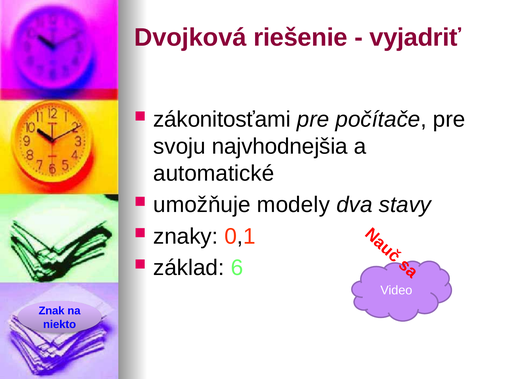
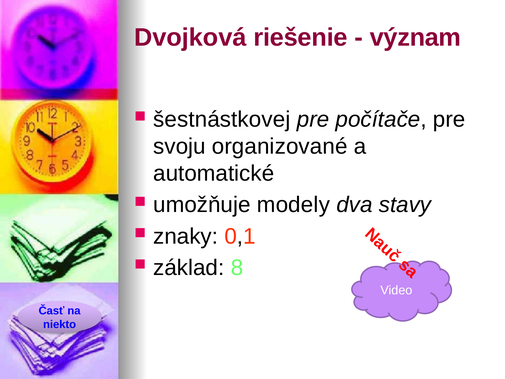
vyjadriť: vyjadriť -> význam
zákonitosťami: zákonitosťami -> šestnástkovej
najvhodnejšia: najvhodnejšia -> organizované
6: 6 -> 8
Znak: Znak -> Časť
